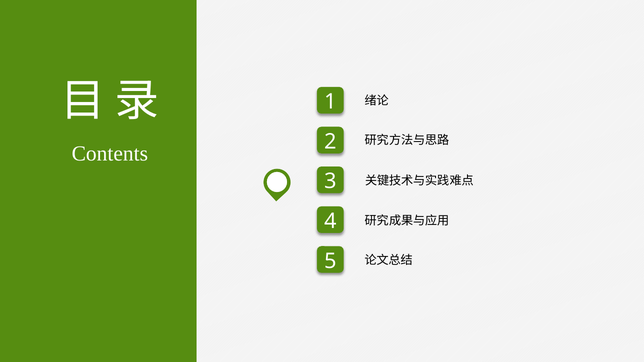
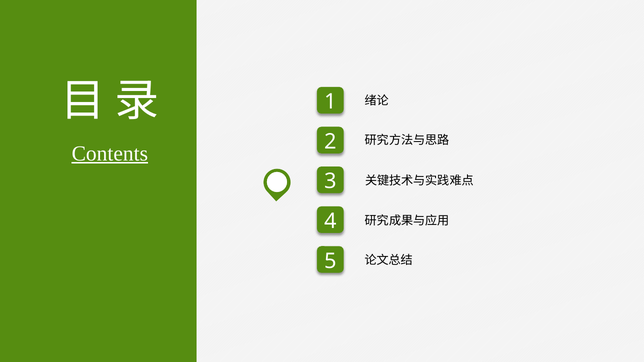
Contents underline: none -> present
